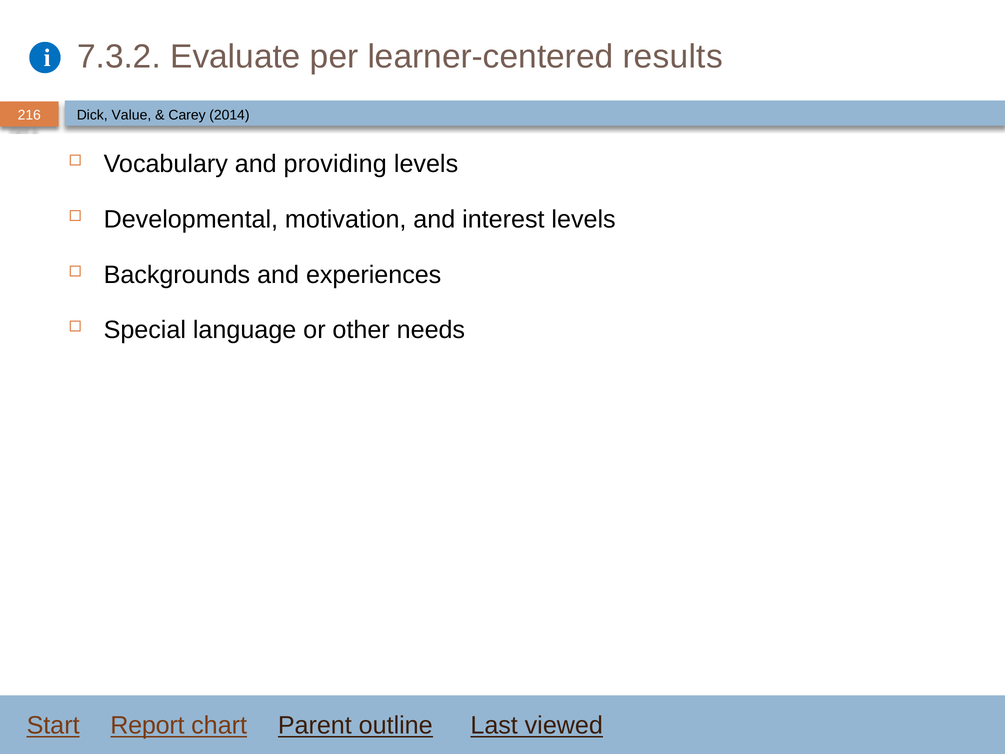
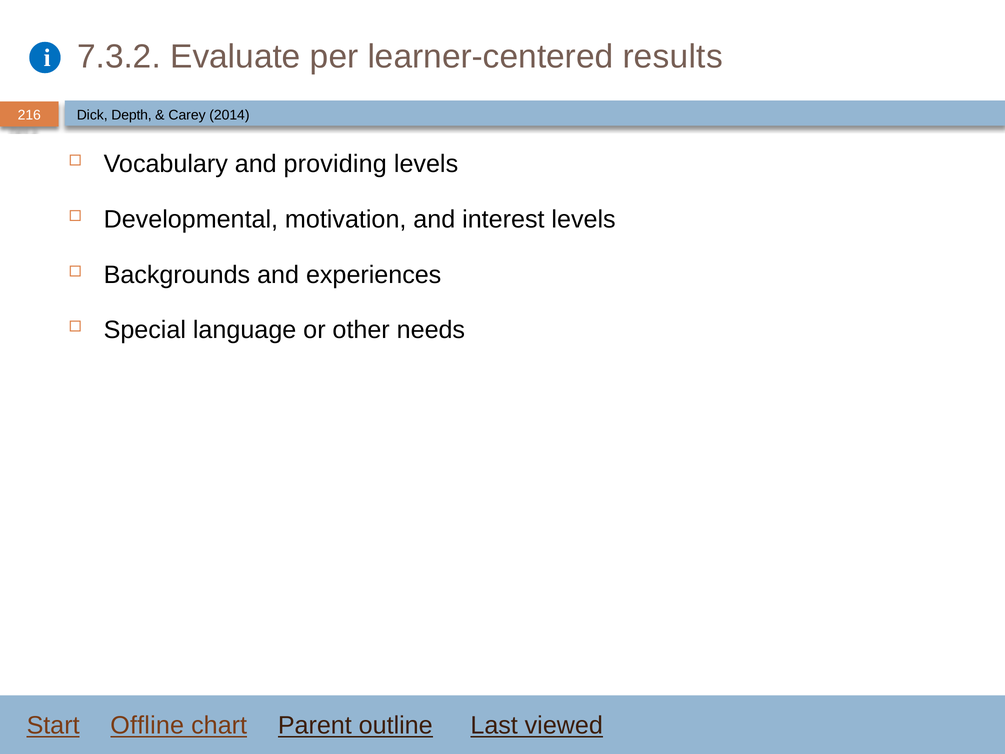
Value: Value -> Depth
Report: Report -> Offline
